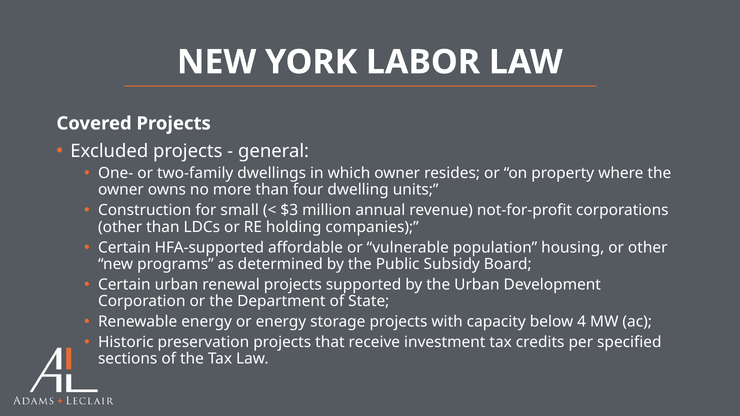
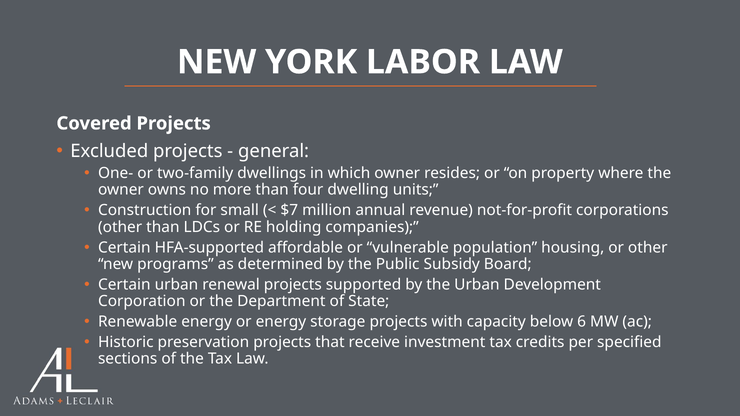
$3: $3 -> $7
4: 4 -> 6
